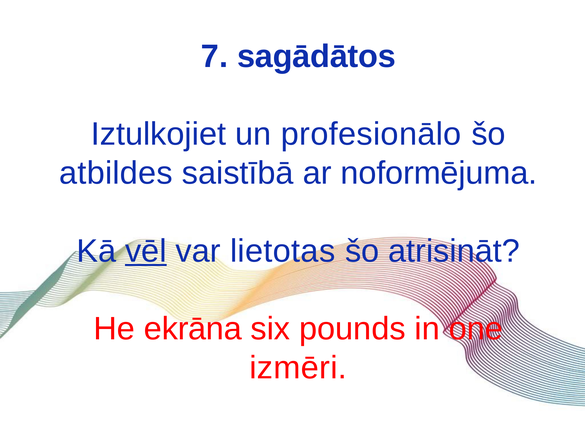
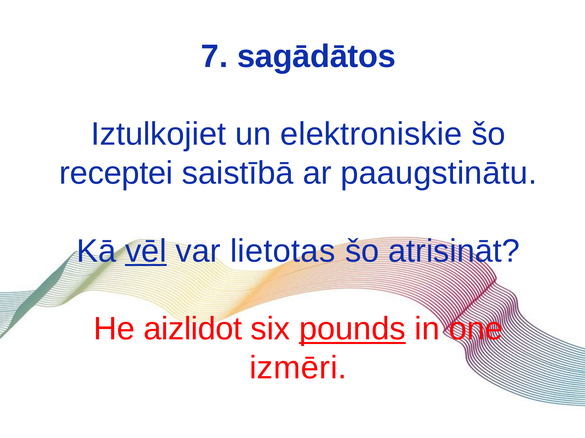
profesionālo: profesionālo -> elektroniskie
atbildes: atbildes -> receptei
noformējuma: noformējuma -> paaugstinātu
ekrāna: ekrāna -> aizlidot
pounds underline: none -> present
